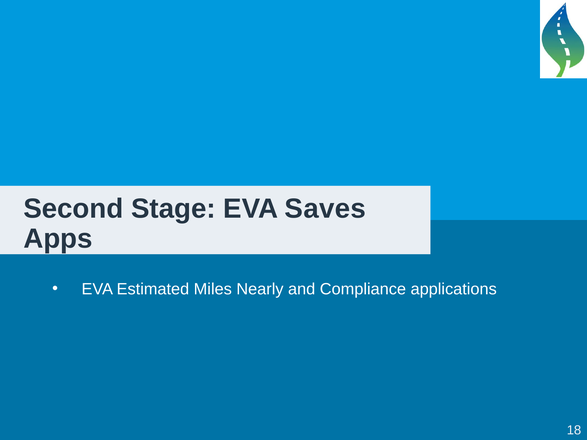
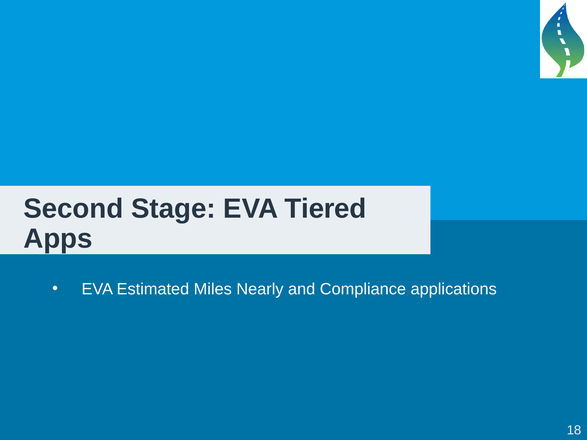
Saves: Saves -> Tiered
